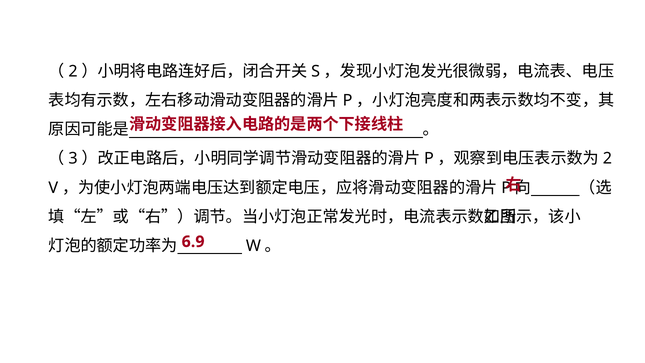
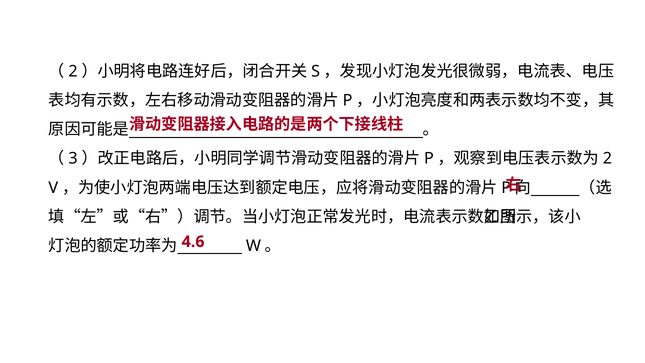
6.9: 6.9 -> 4.6
